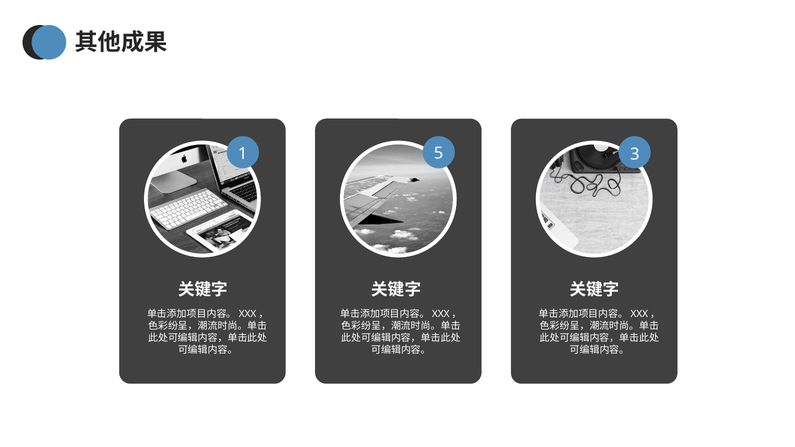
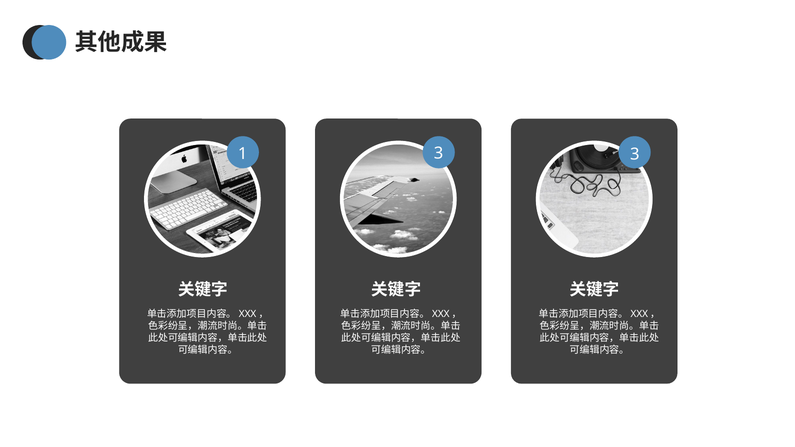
1 5: 5 -> 3
